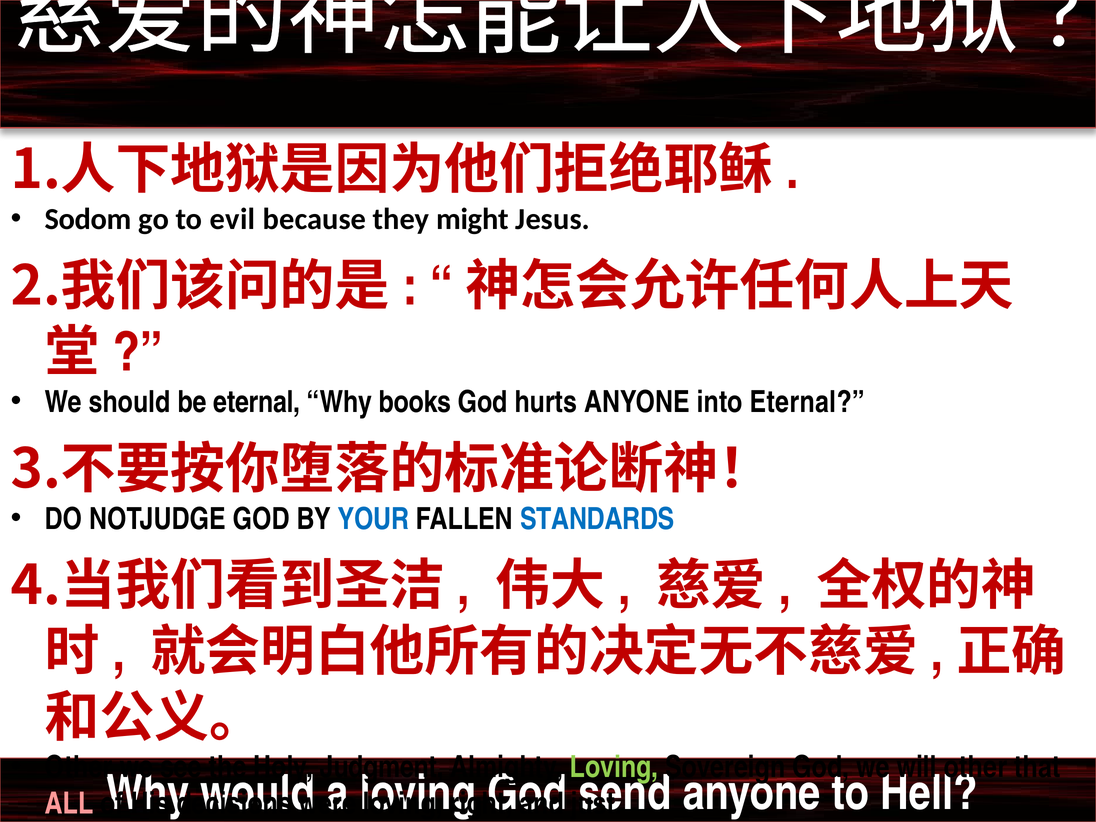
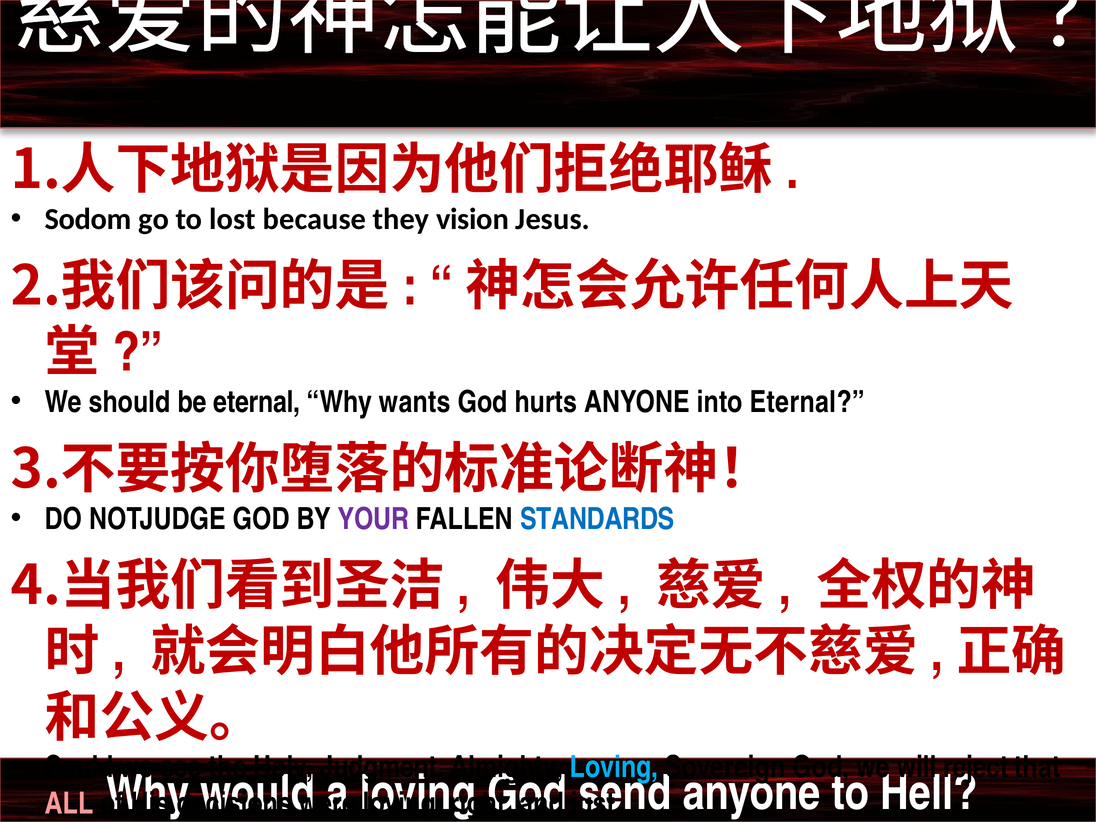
evil: evil -> lost
might: might -> vision
books: books -> wants
YOUR colour: blue -> purple
Other at (79, 767): Other -> Could
Loving at (614, 767) colour: light green -> light blue
other at (976, 767): other -> reject
